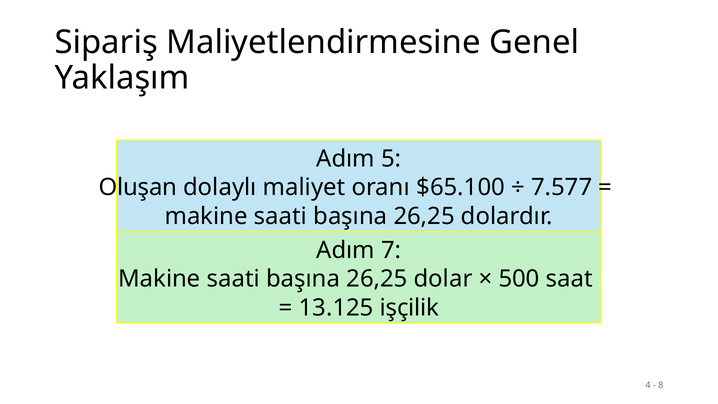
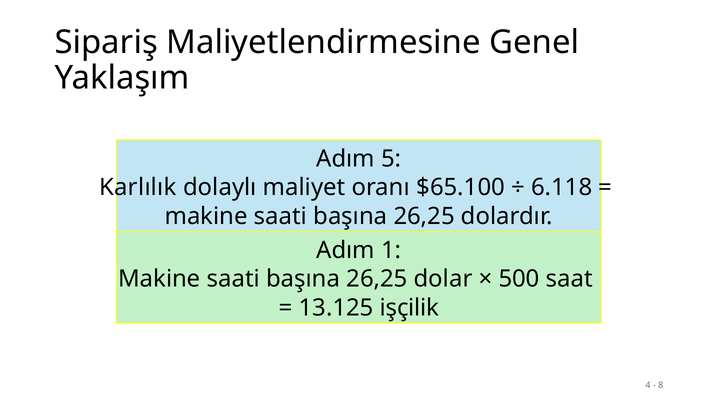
Oluşan: Oluşan -> Karlılık
7.577: 7.577 -> 6.118
7: 7 -> 1
